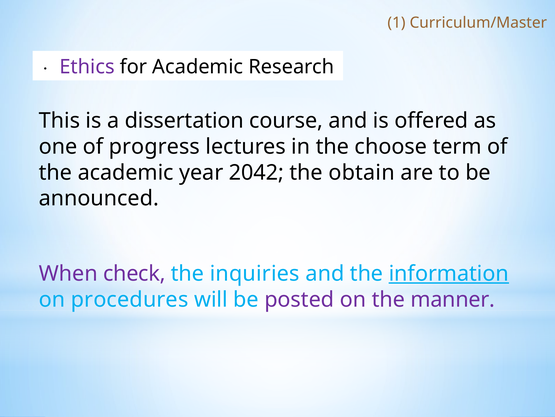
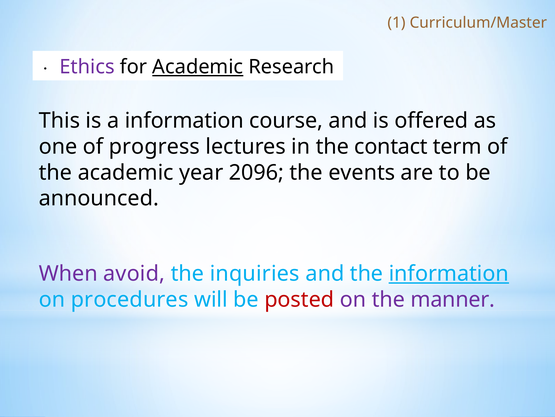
Academic at (198, 67) underline: none -> present
a dissertation: dissertation -> information
choose: choose -> contact
2042: 2042 -> 2096
obtain: obtain -> events
check: check -> avoid
posted colour: purple -> red
